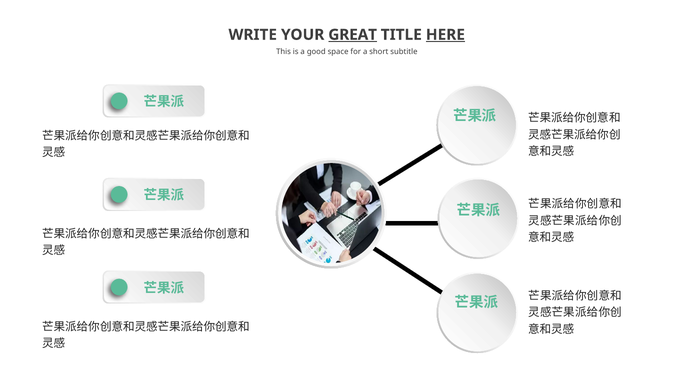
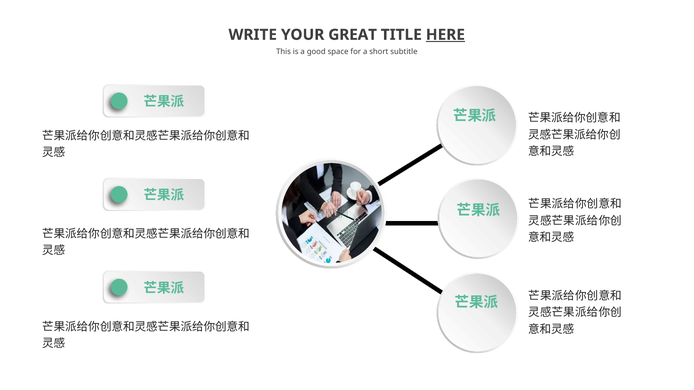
GREAT underline: present -> none
